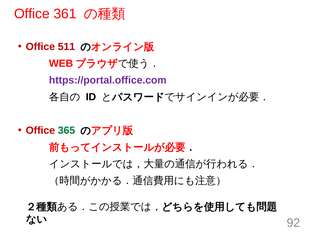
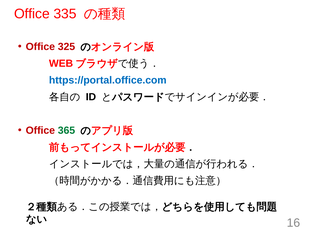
361: 361 -> 335
511: 511 -> 325
https://portal.office.com colour: purple -> blue
92: 92 -> 16
